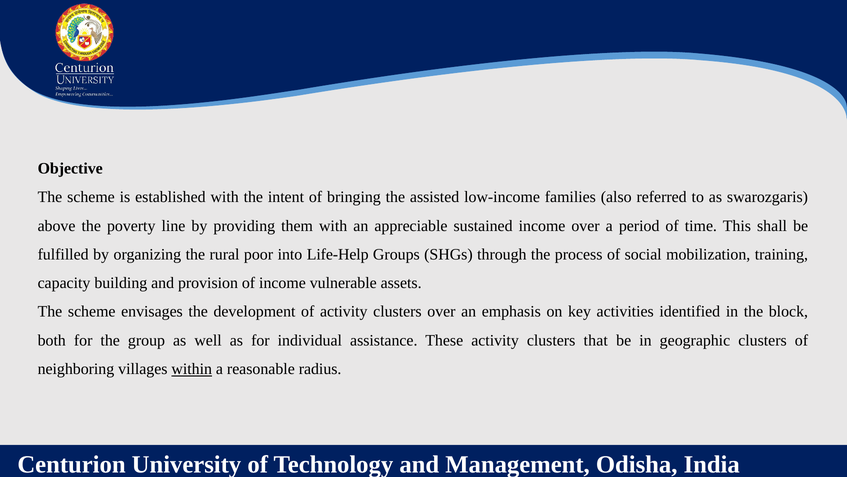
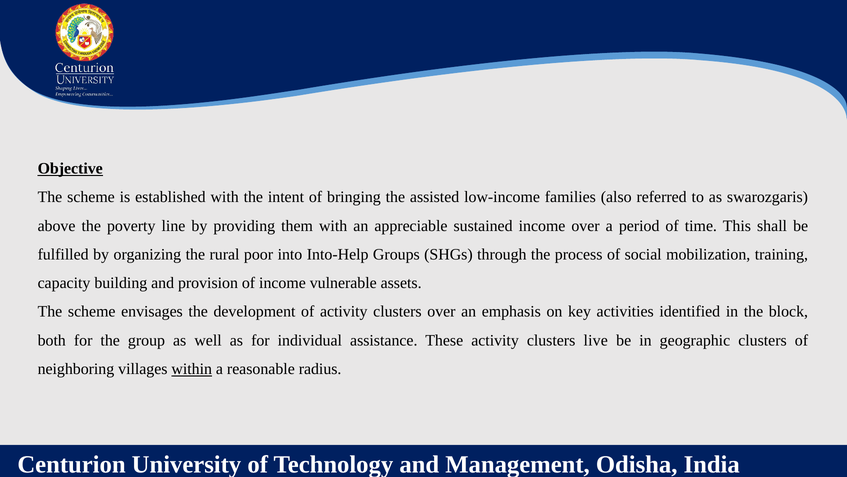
Objective underline: none -> present
Life-Help: Life-Help -> Into-Help
that: that -> live
